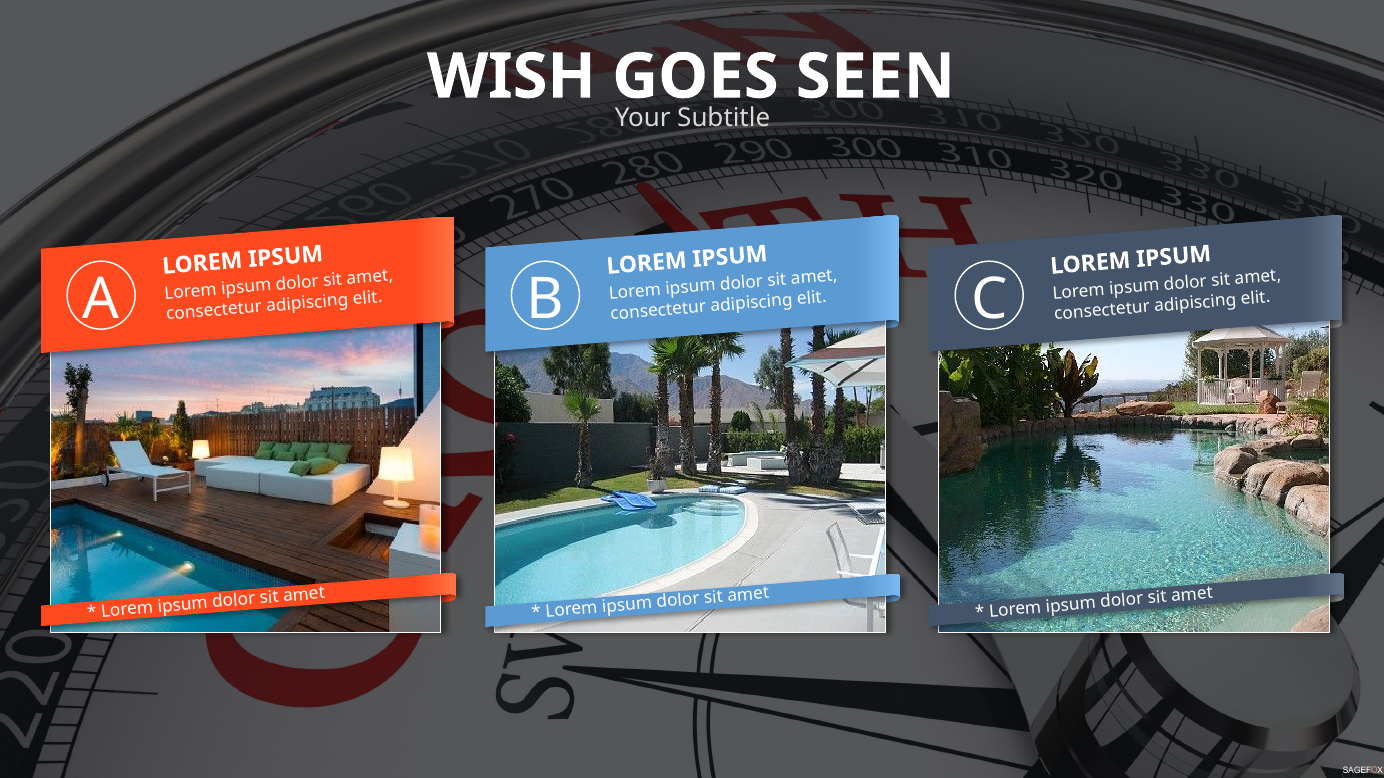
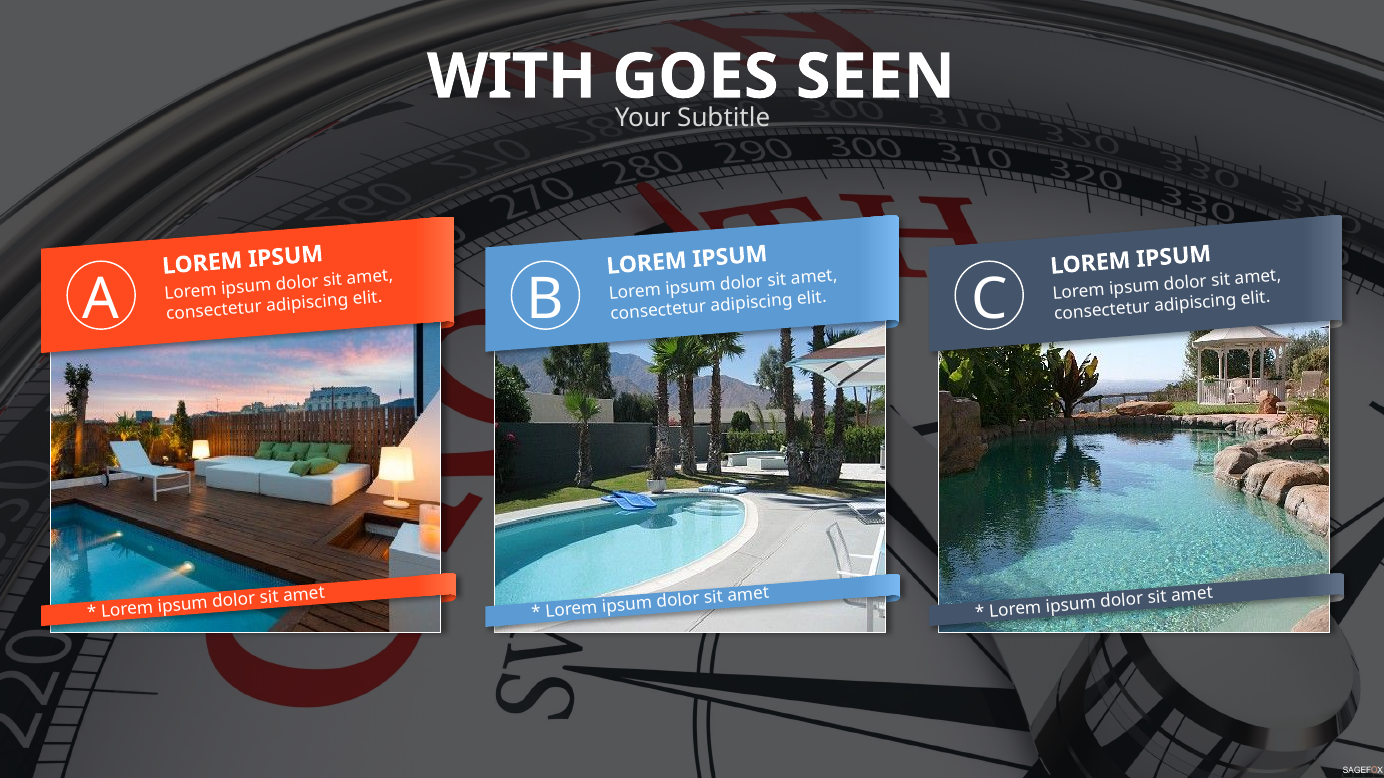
WISH: WISH -> WITH
